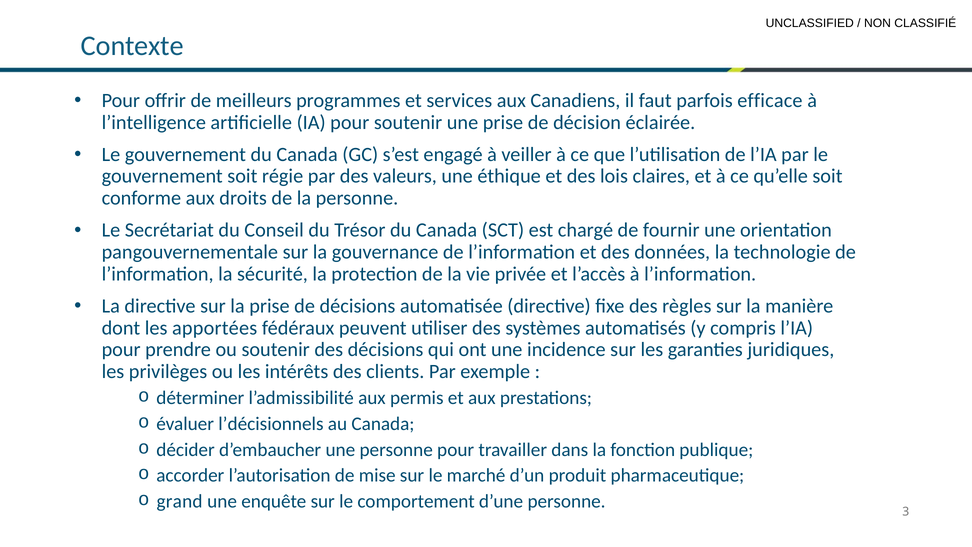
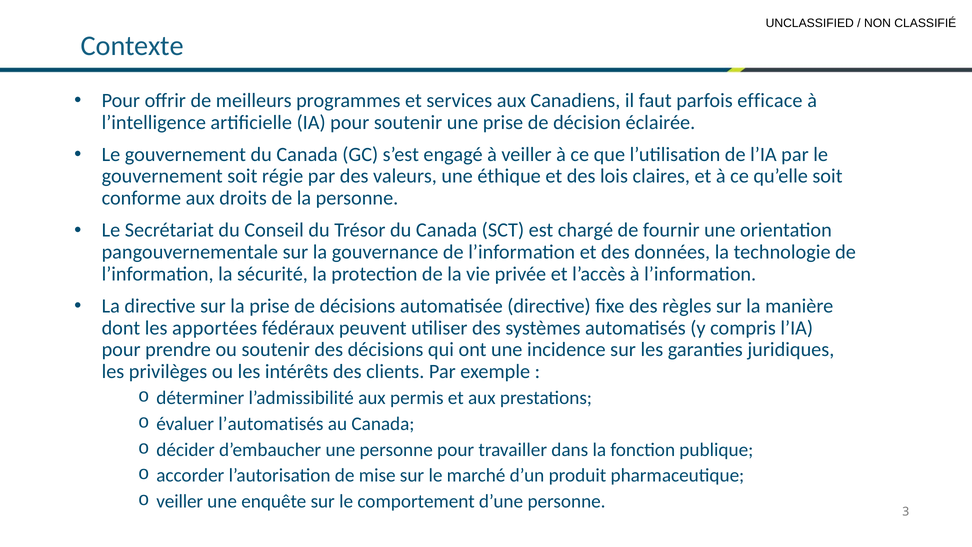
l’décisionnels: l’décisionnels -> l’automatisés
grand at (180, 501): grand -> veiller
